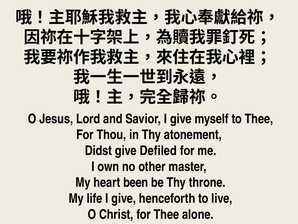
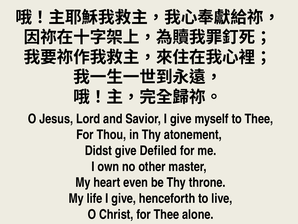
been: been -> even
